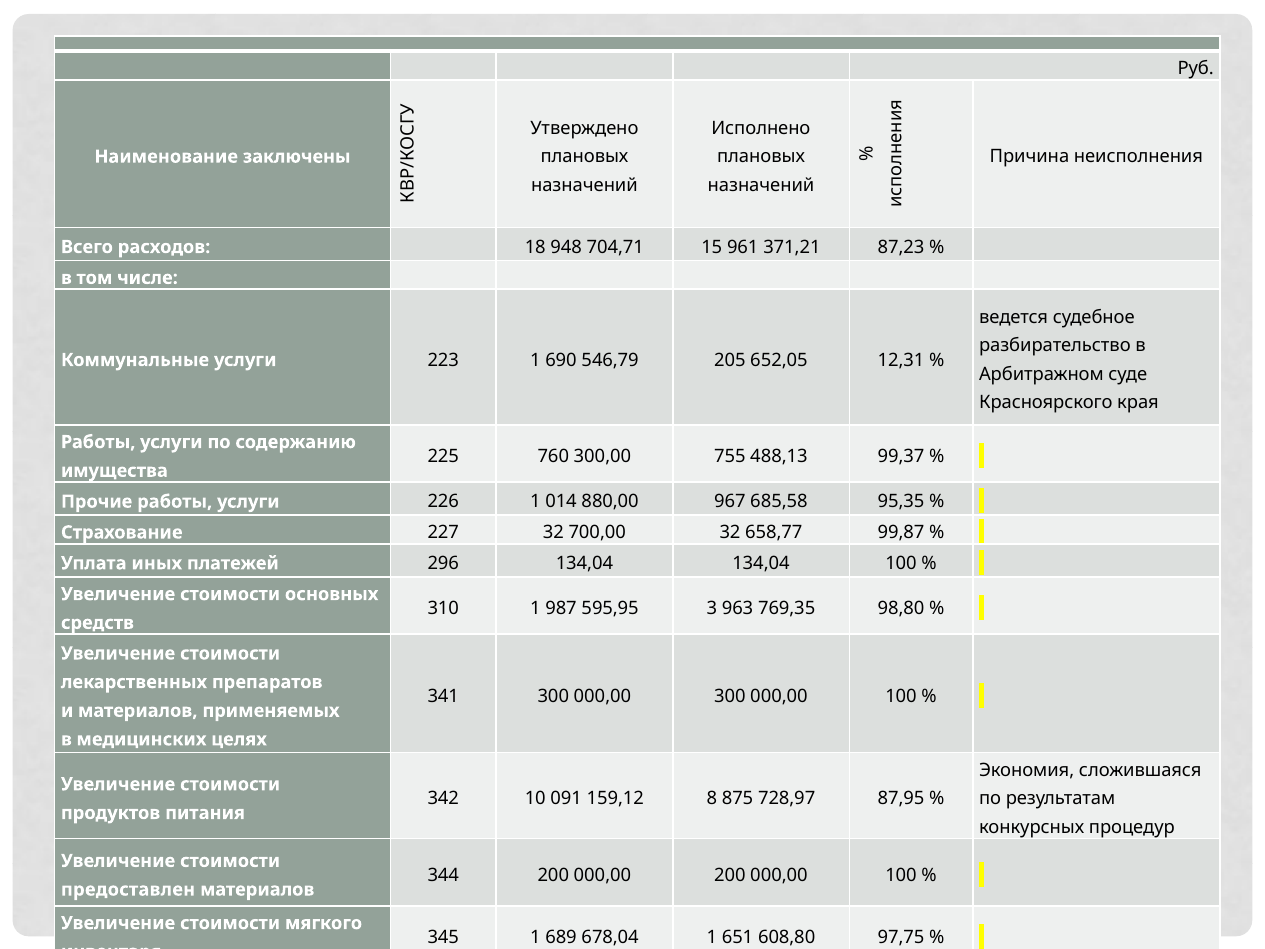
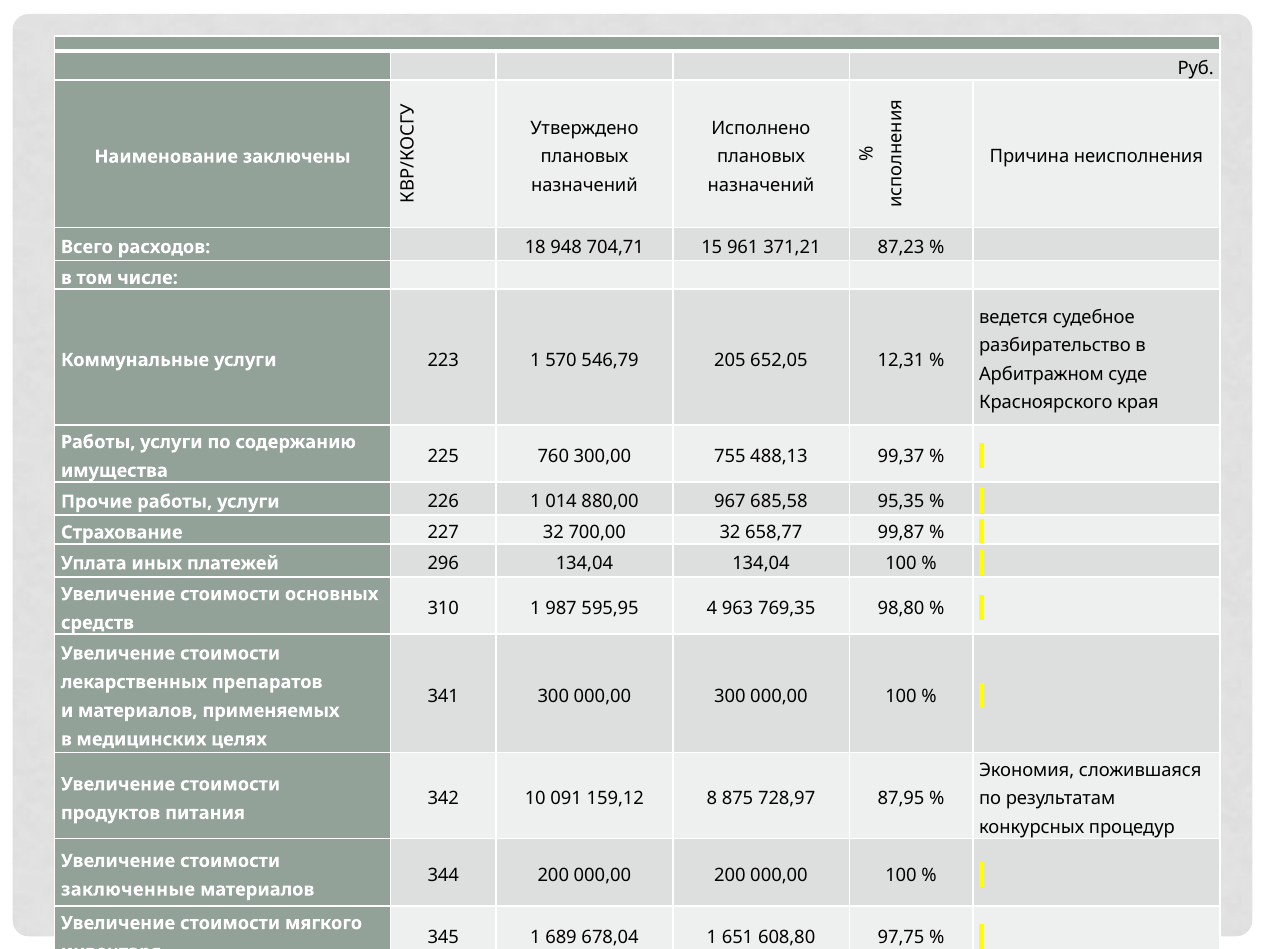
690: 690 -> 570
3: 3 -> 4
предоставлен: предоставлен -> заключенные
